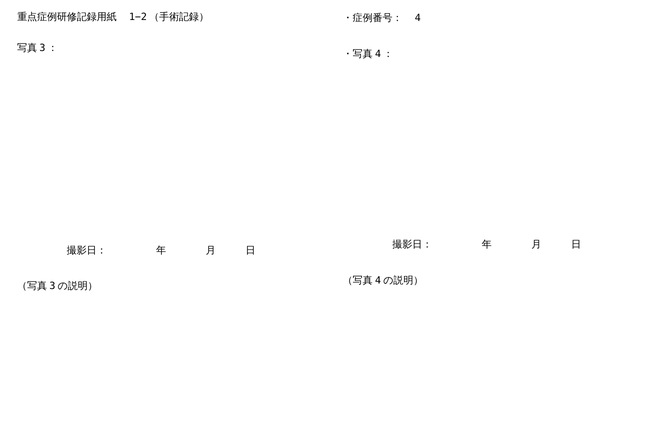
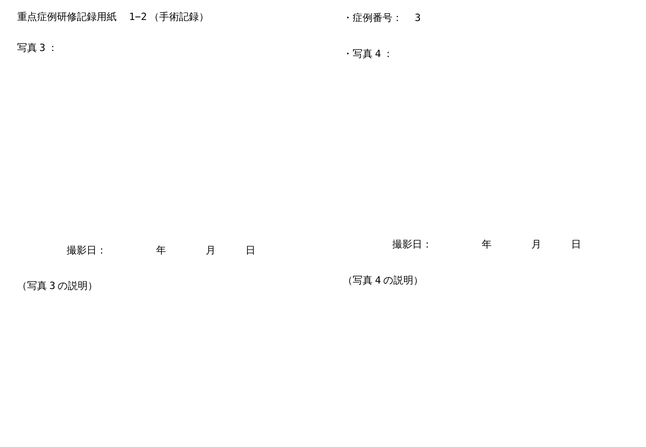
4: 4 -> 3
